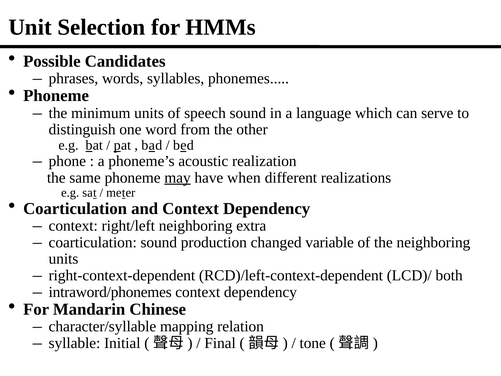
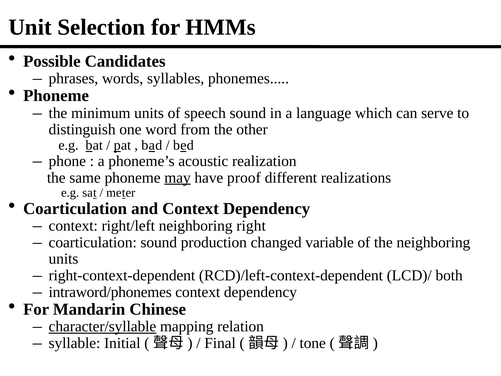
when: when -> proof
extra: extra -> right
character/syllable underline: none -> present
